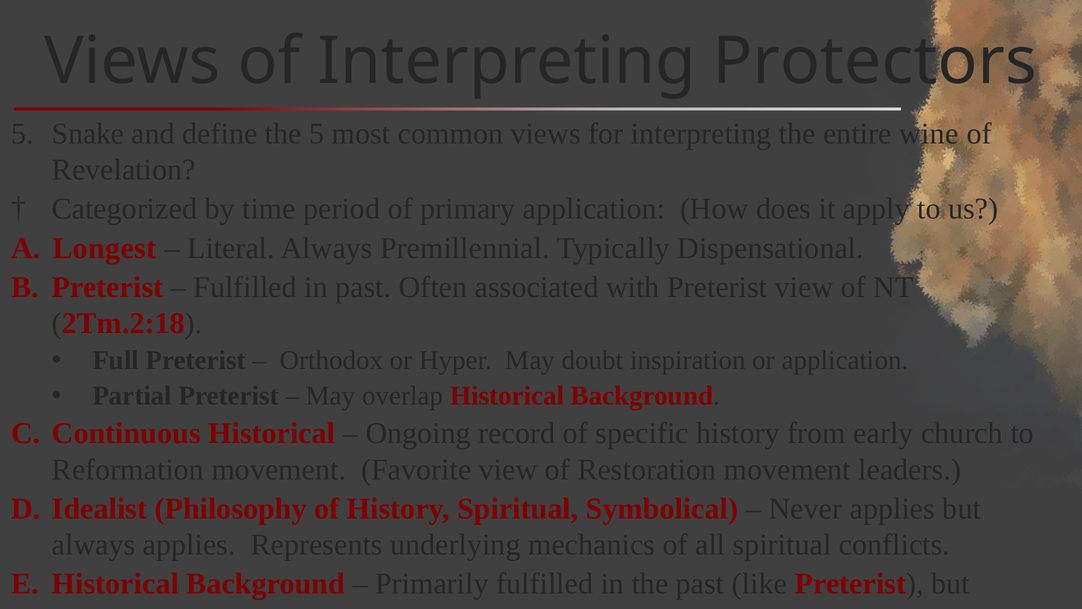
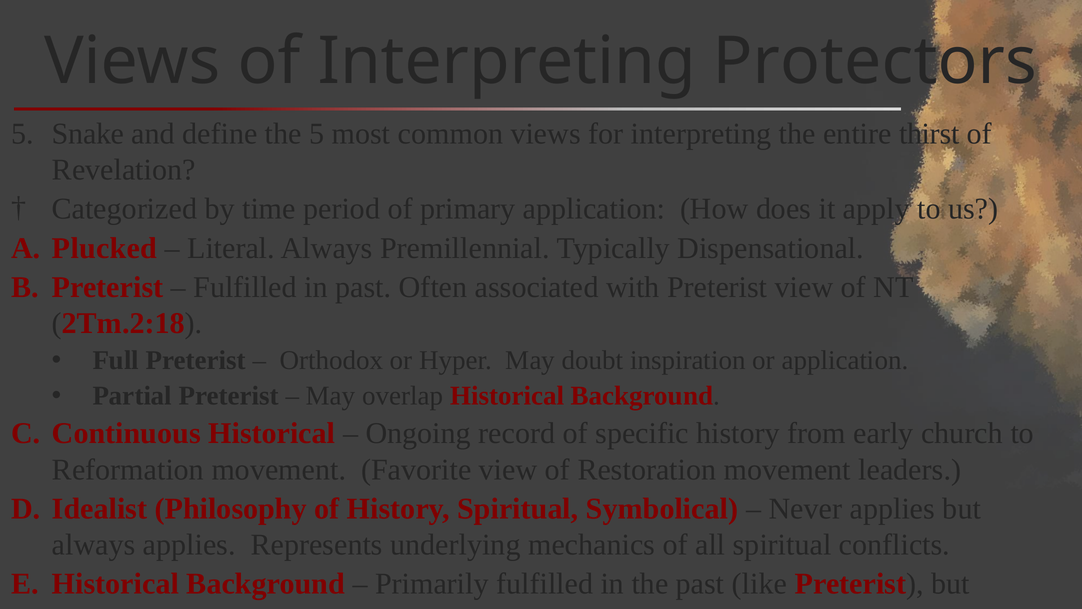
wine: wine -> thirst
Longest: Longest -> Plucked
